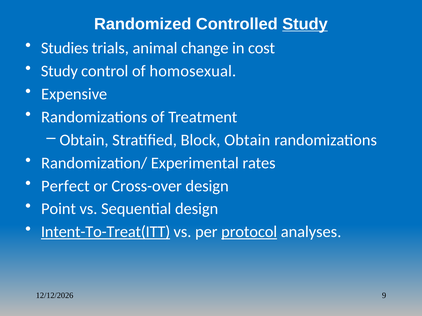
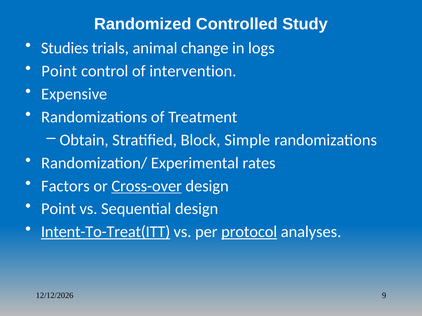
Study at (305, 24) underline: present -> none
cost: cost -> logs
Study at (59, 71): Study -> Point
homosexual: homosexual -> intervention
Block Obtain: Obtain -> Simple
Perfect: Perfect -> Factors
Cross-over underline: none -> present
